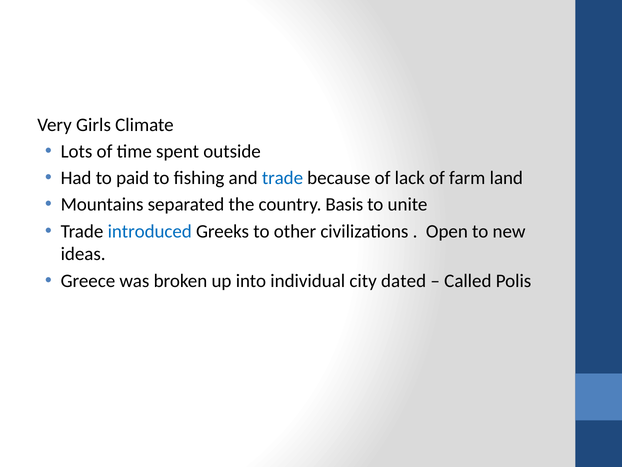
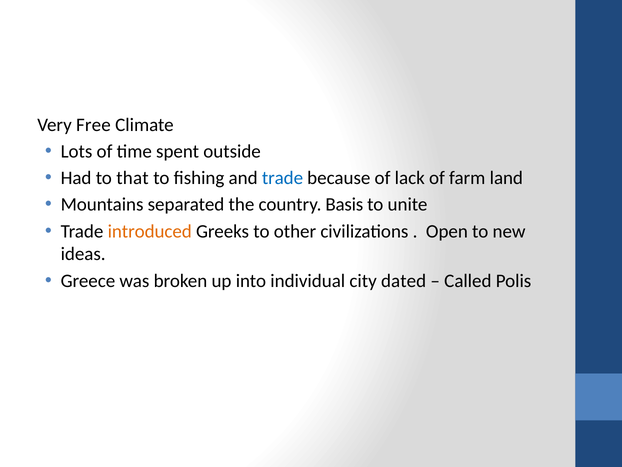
Girls: Girls -> Free
paid: paid -> that
introduced colour: blue -> orange
